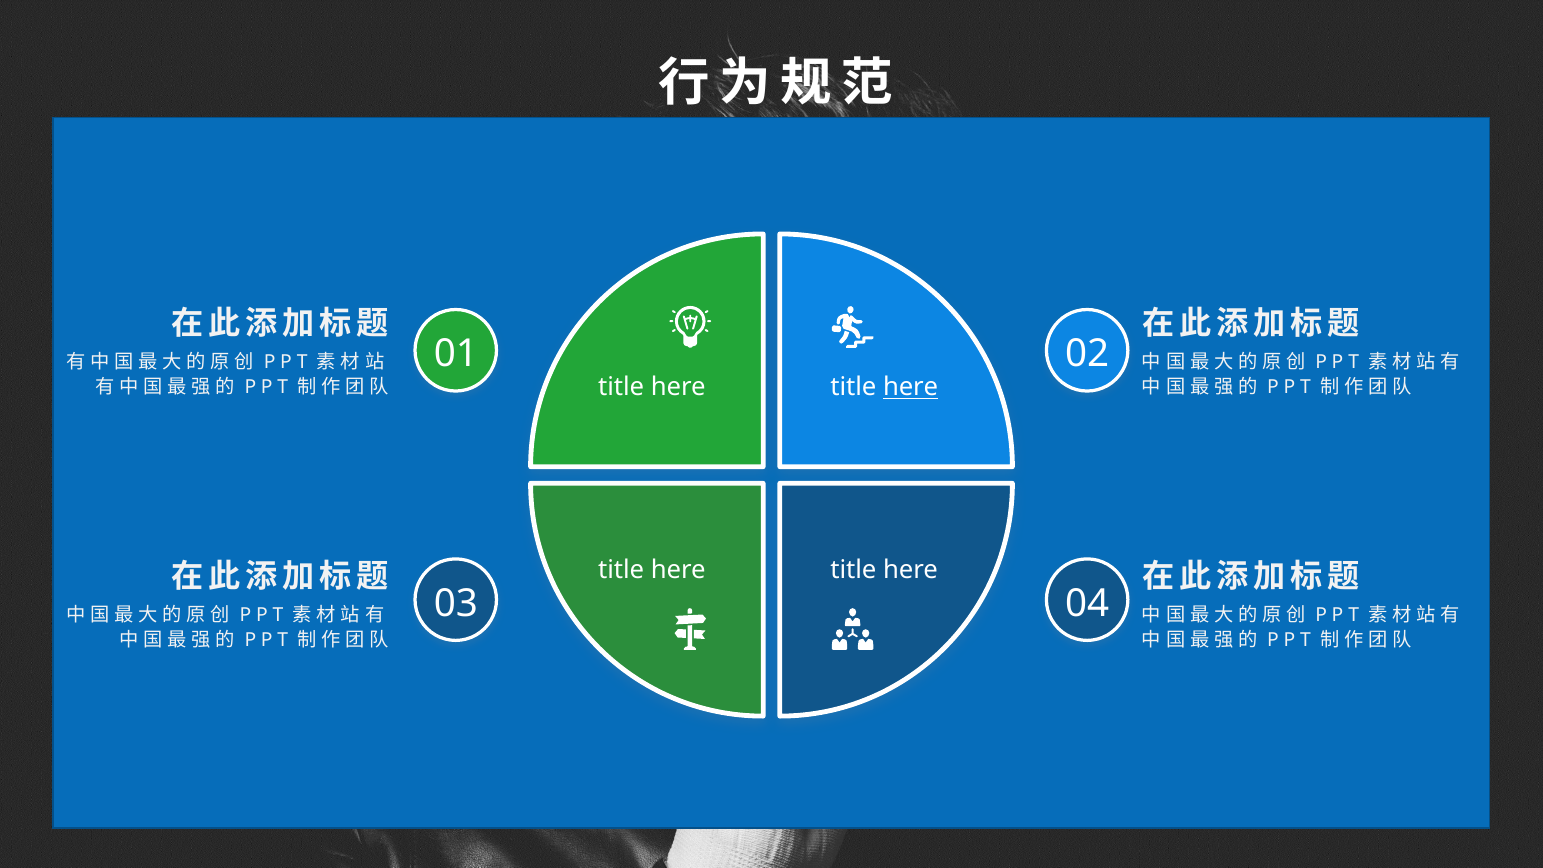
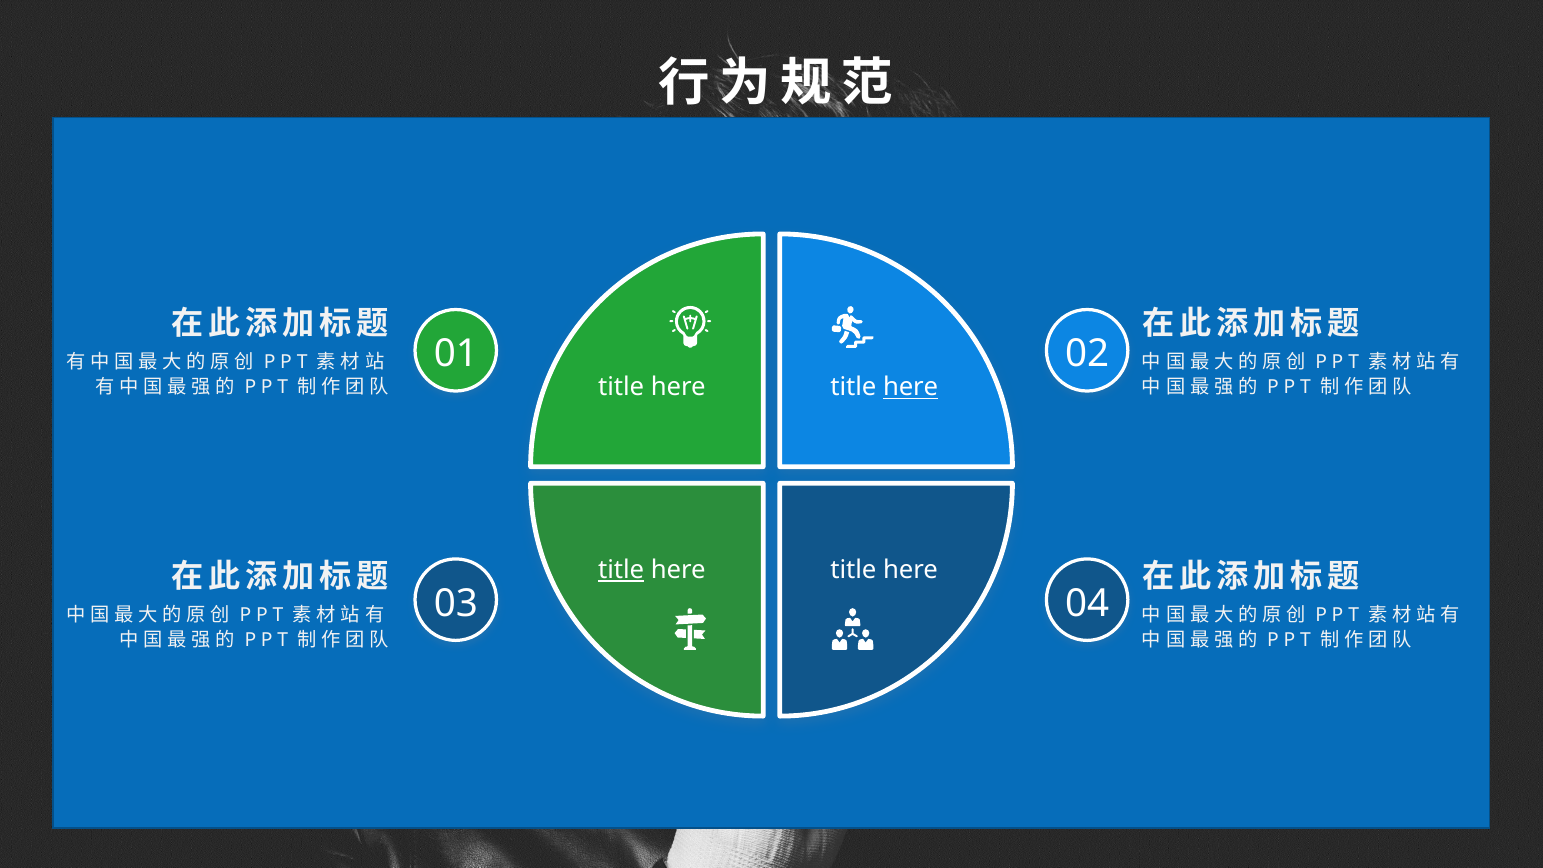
title at (621, 570) underline: none -> present
